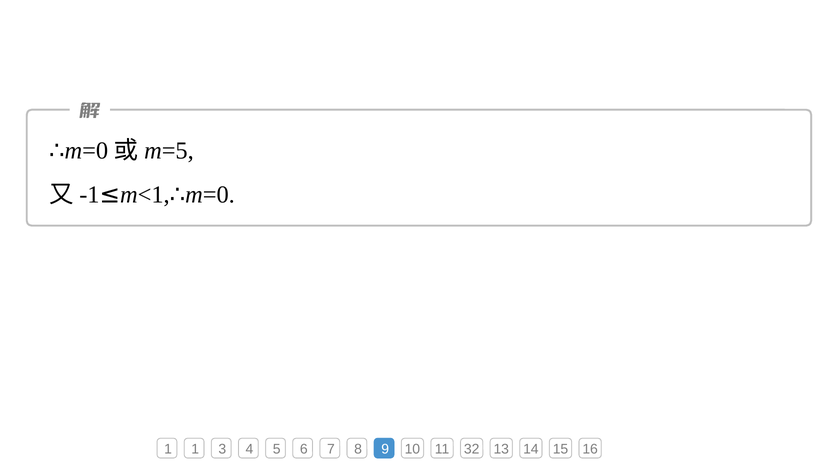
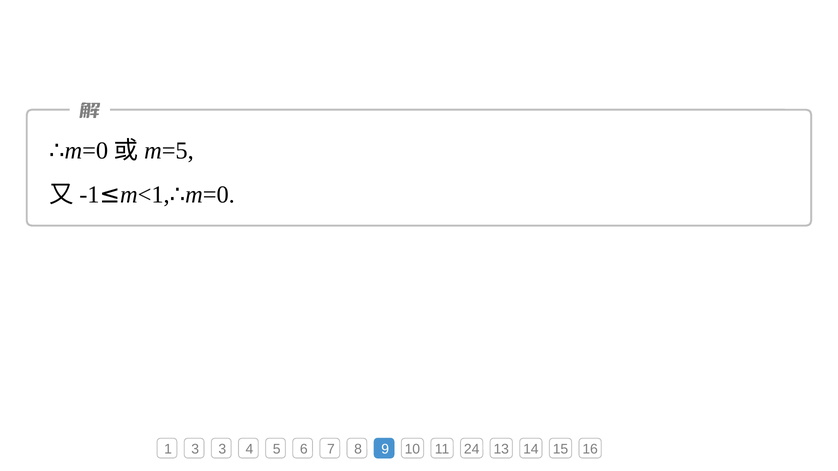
1 1: 1 -> 3
32: 32 -> 24
